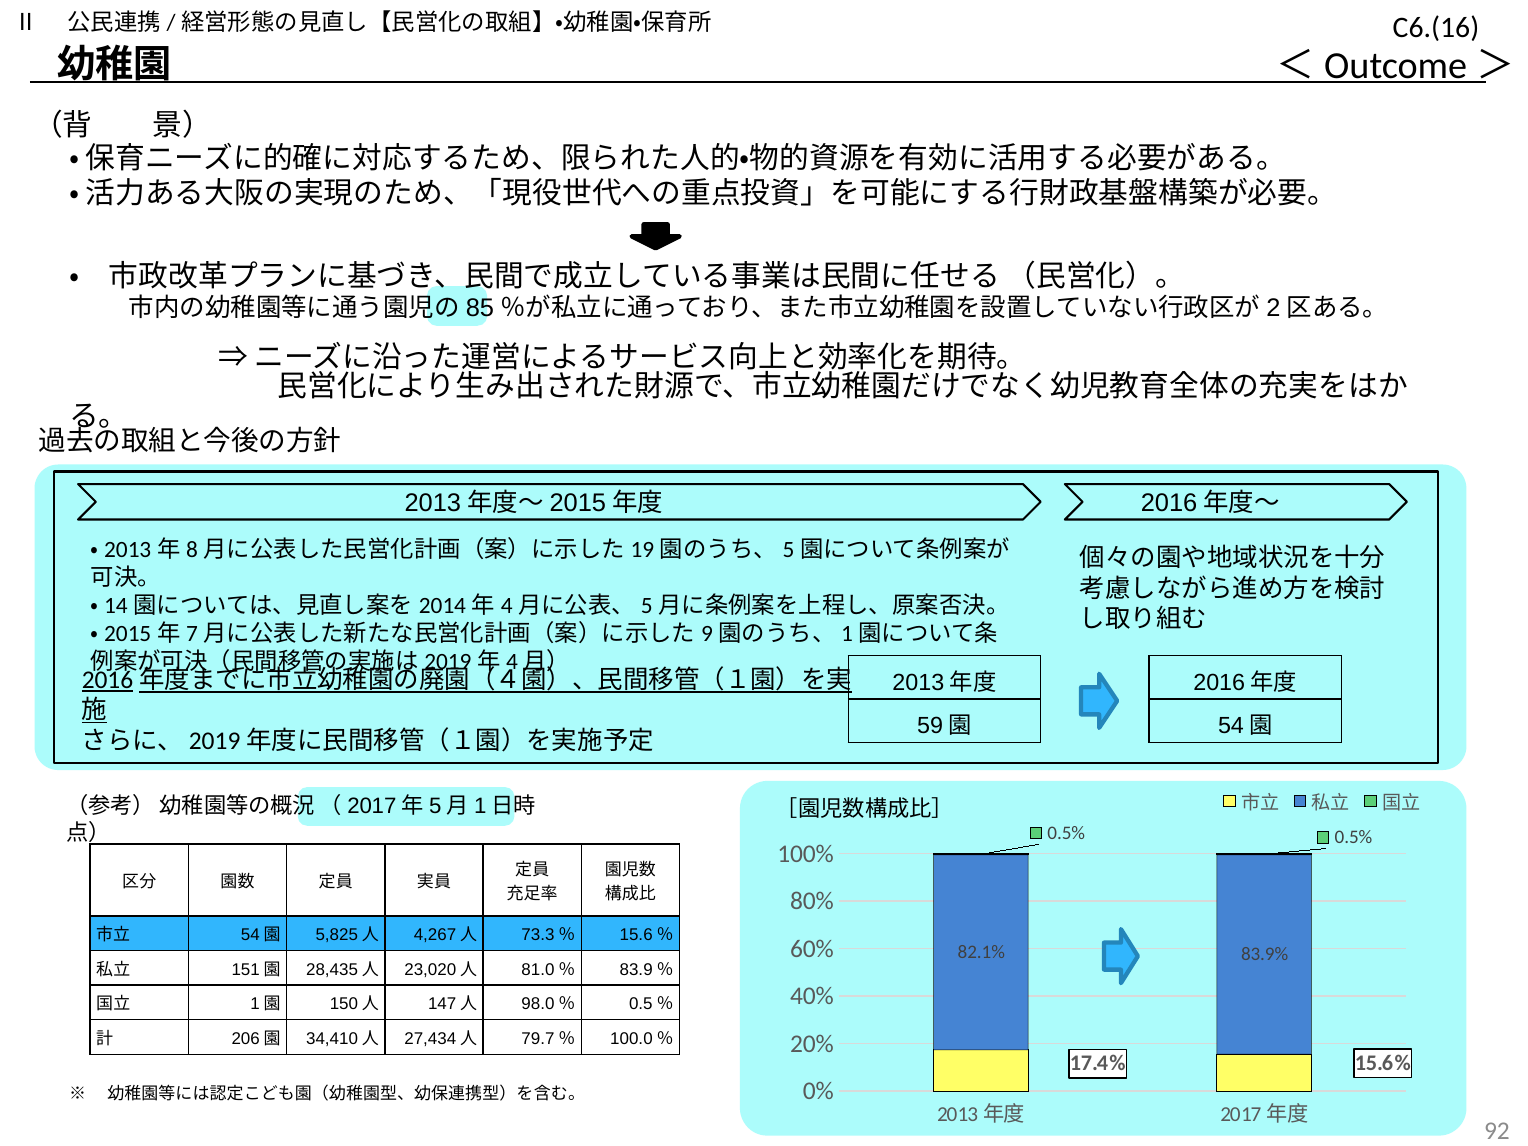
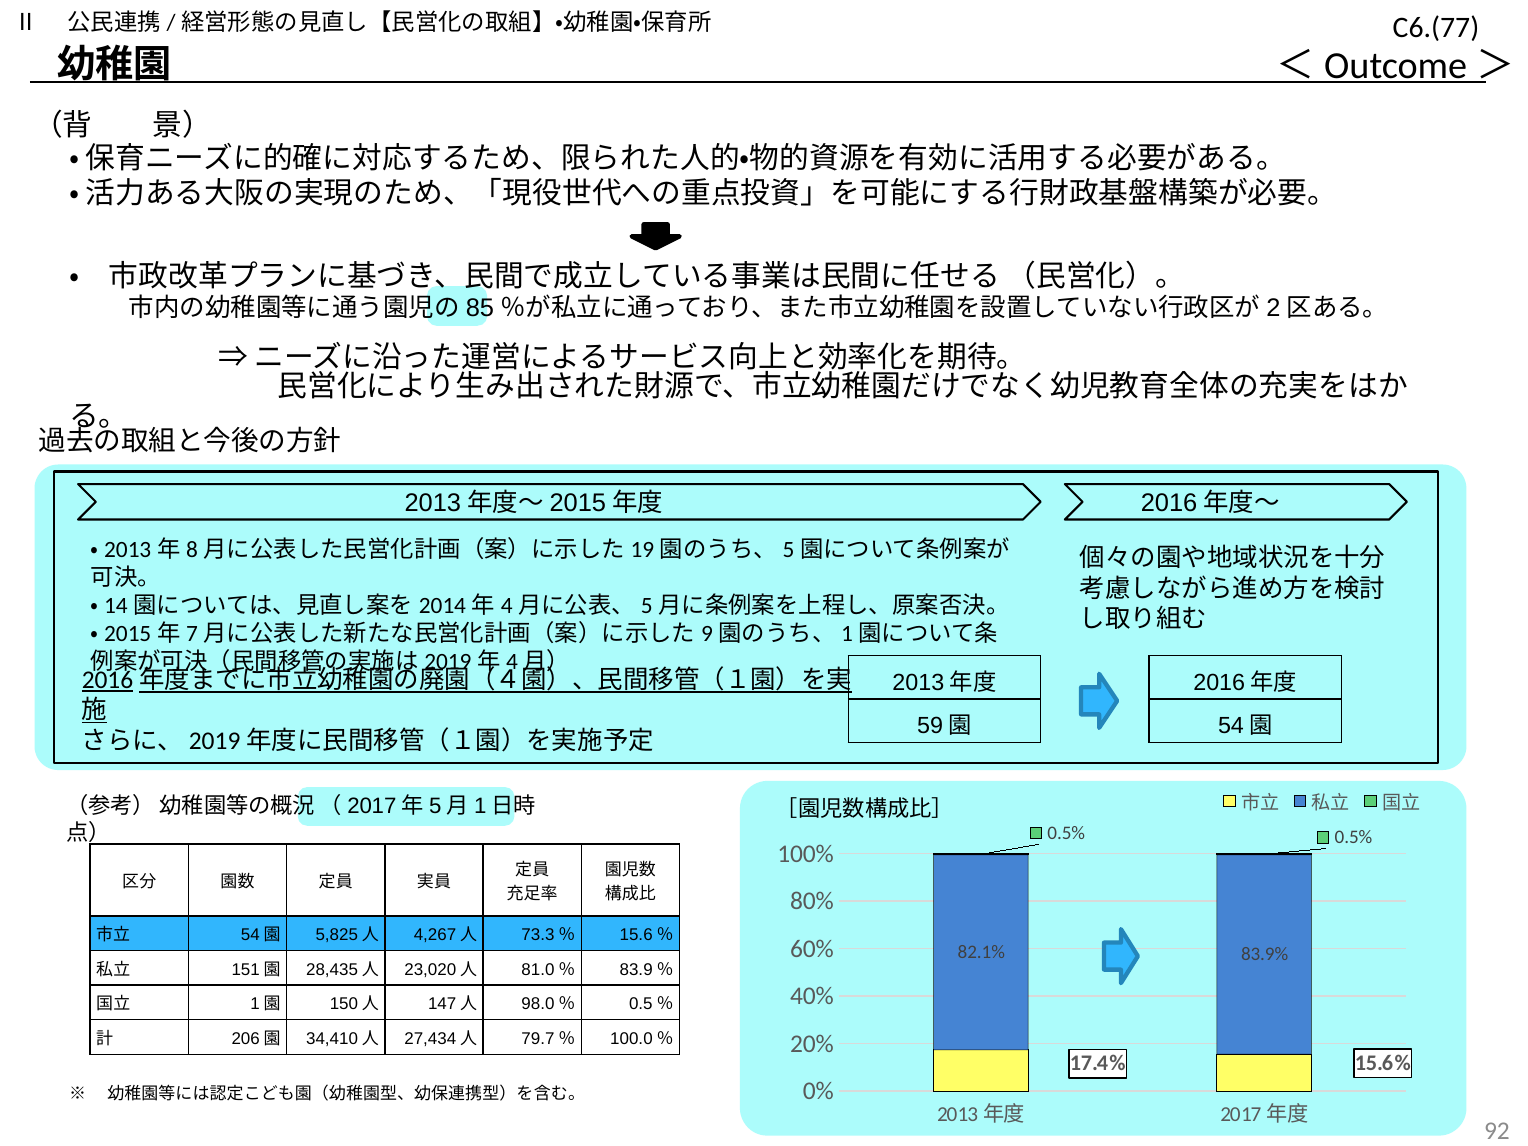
C6.(16: C6.(16 -> C6.(77
